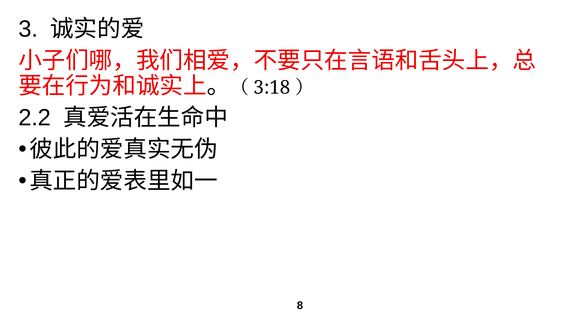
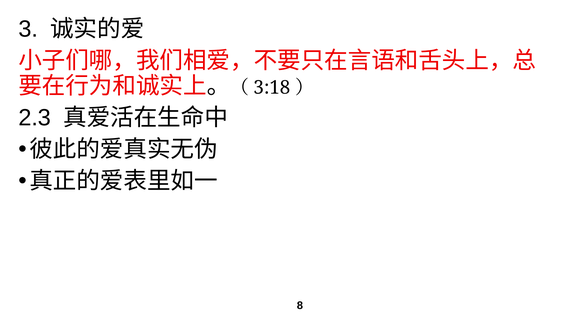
2.2: 2.2 -> 2.3
